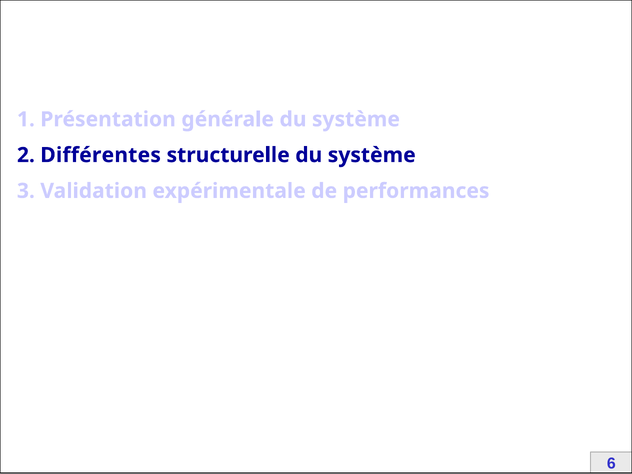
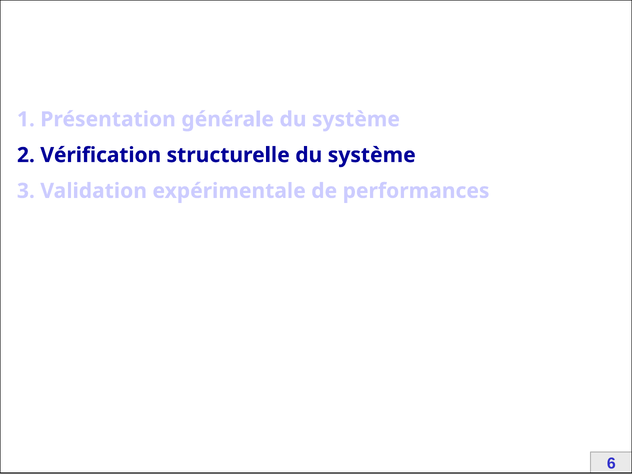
Différentes: Différentes -> Vérification
